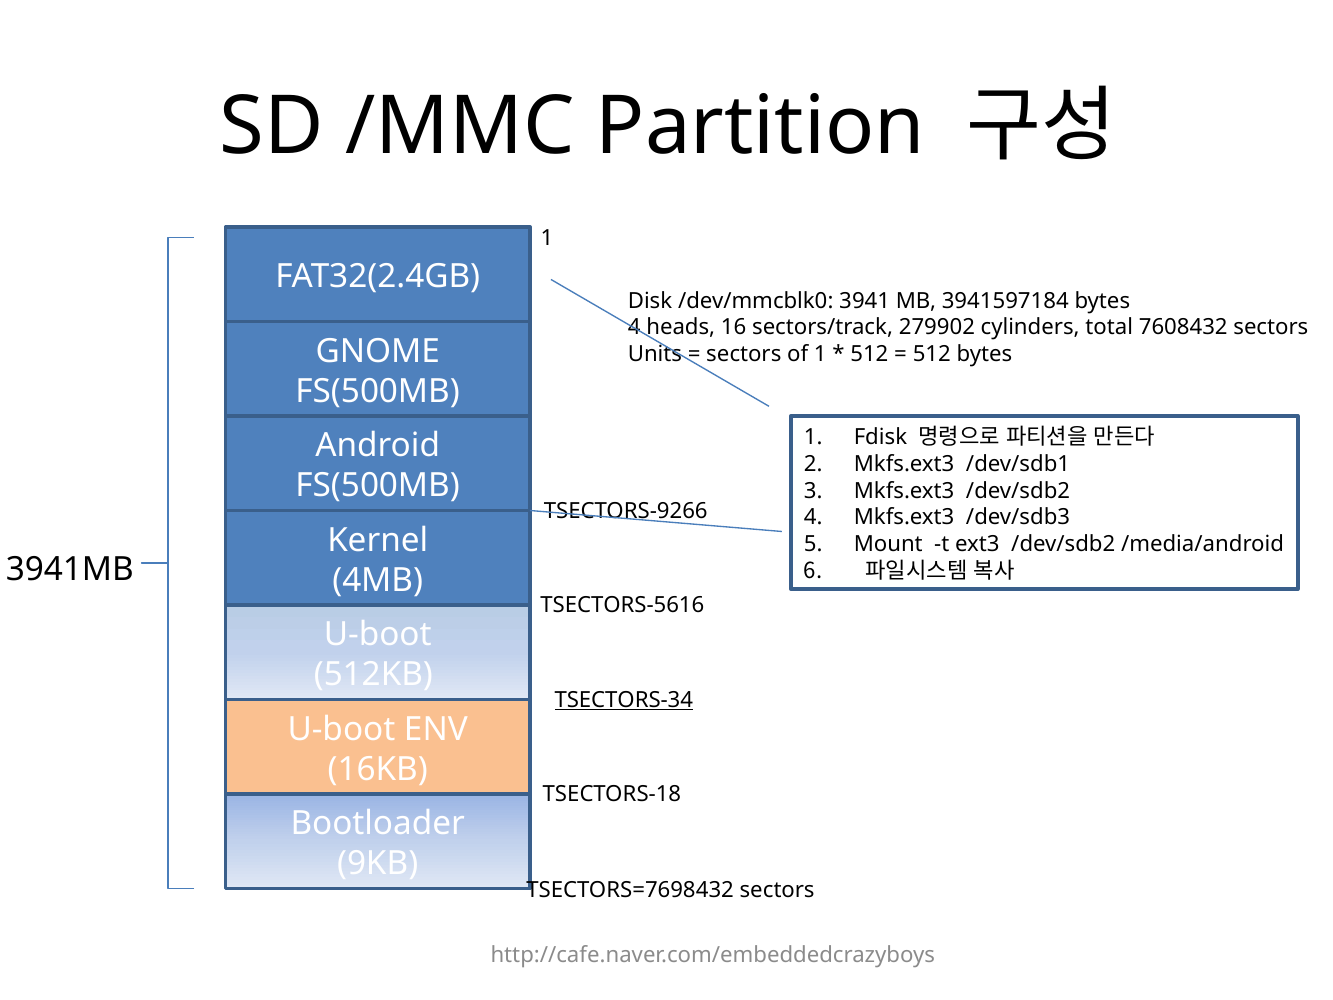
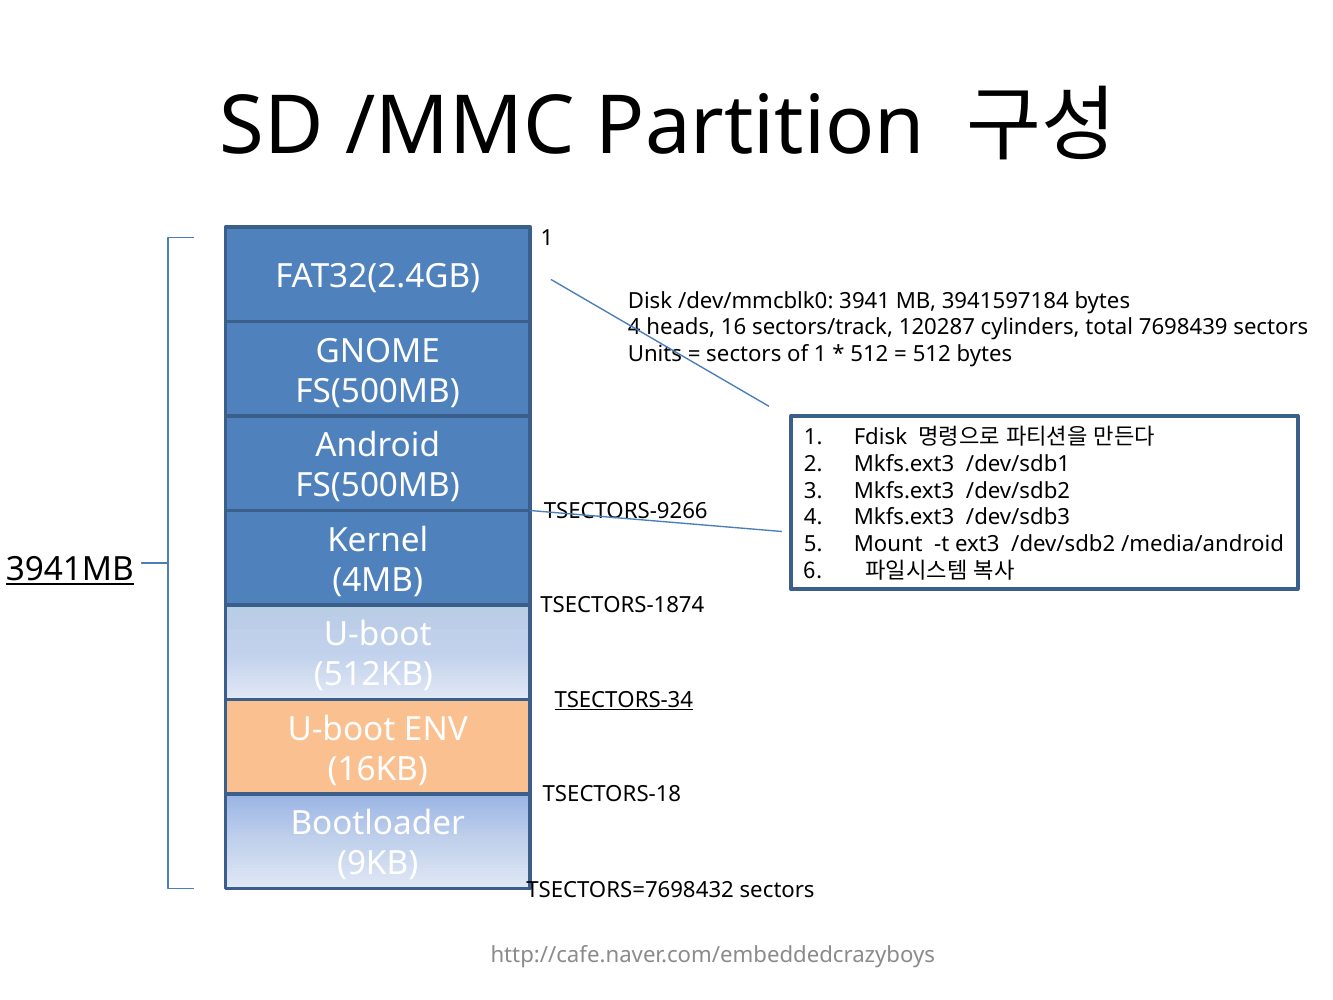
279902: 279902 -> 120287
7608432: 7608432 -> 7698439
3941MB underline: none -> present
TSECTORS-5616: TSECTORS-5616 -> TSECTORS-1874
